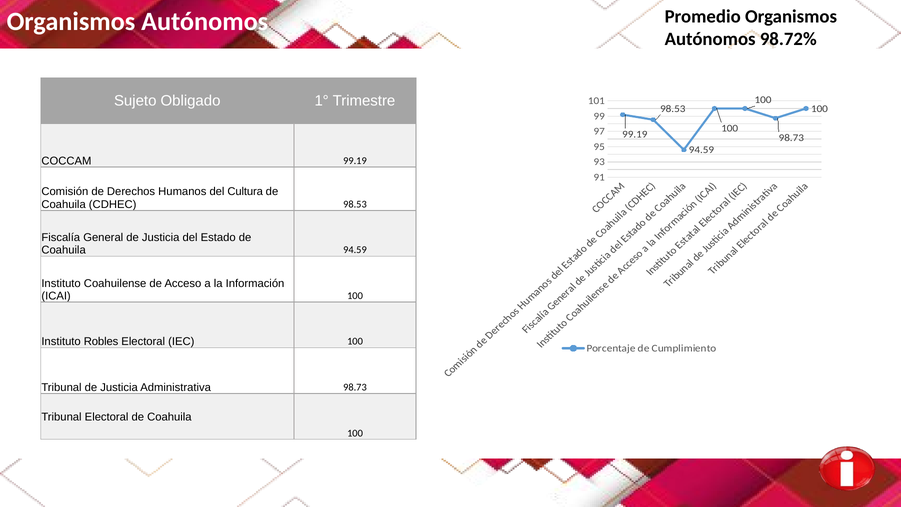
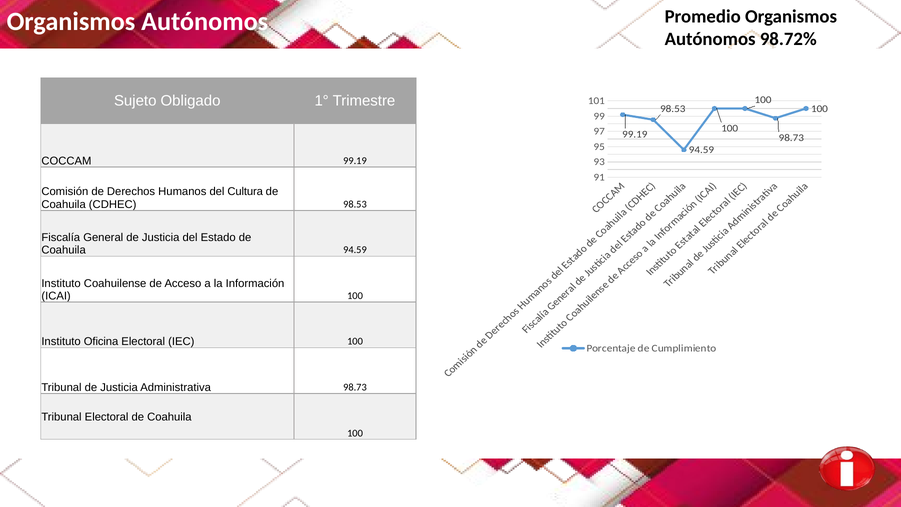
Robles: Robles -> Oficina
